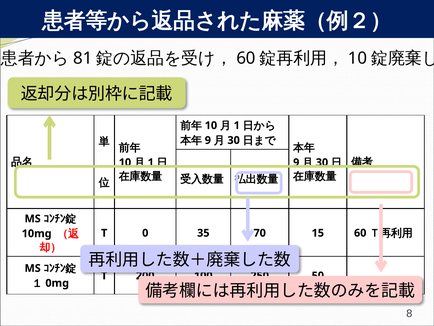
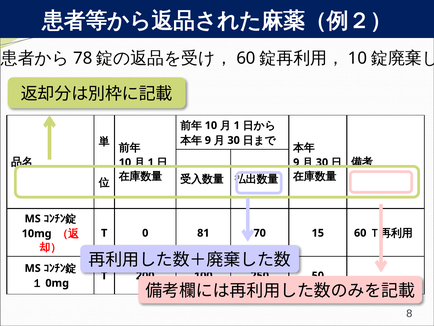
81: 81 -> 78
35: 35 -> 81
